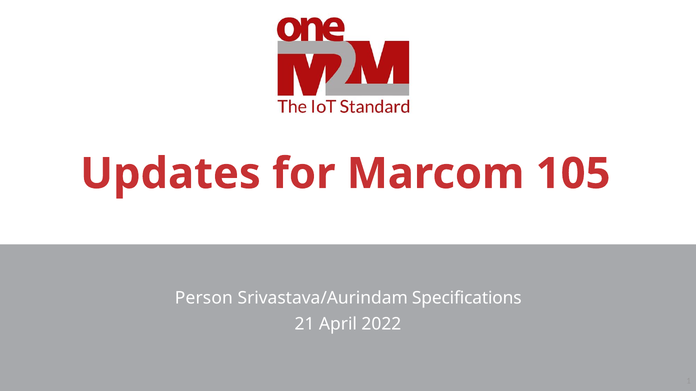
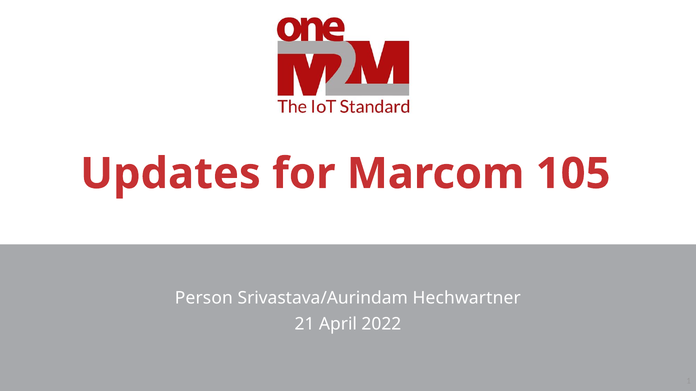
Specifications: Specifications -> Hechwartner
